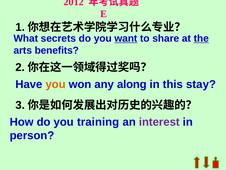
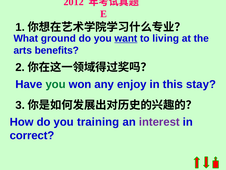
secrets: secrets -> ground
share: share -> living
the underline: present -> none
you at (56, 84) colour: orange -> green
along: along -> enjoy
person: person -> correct
